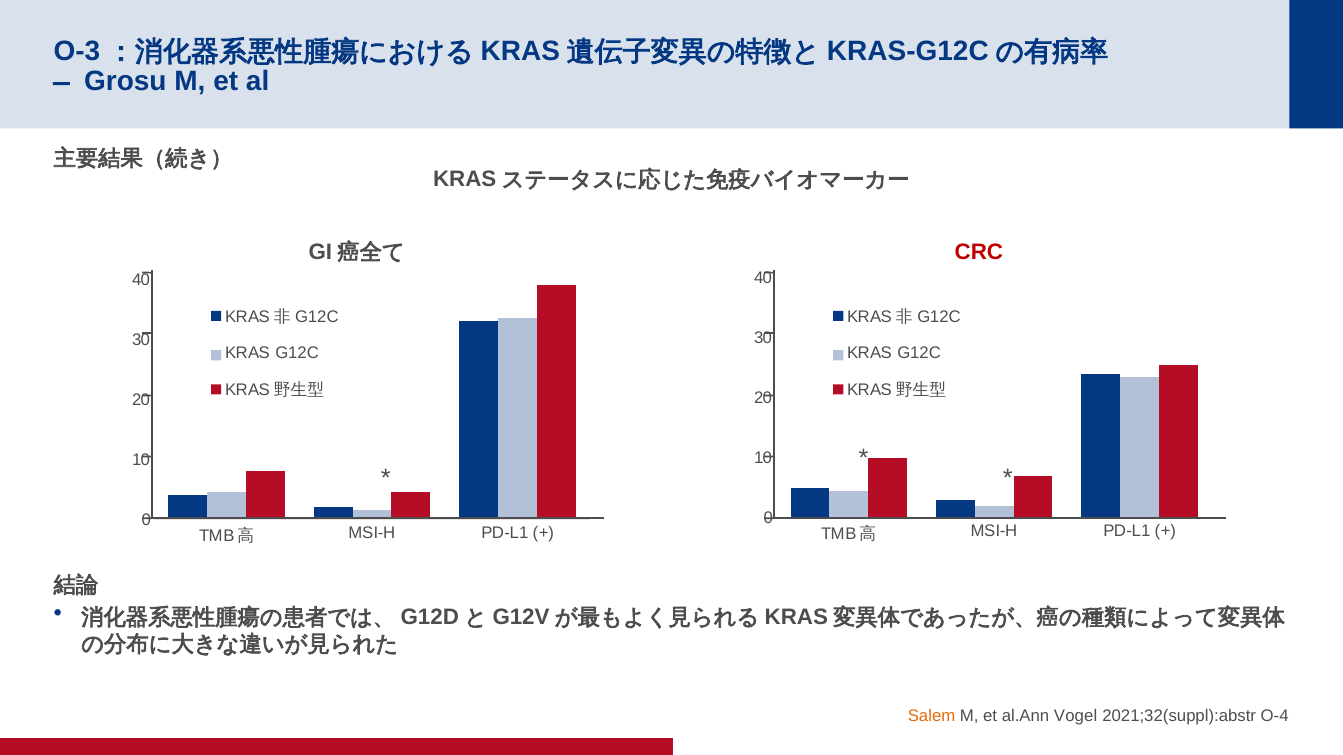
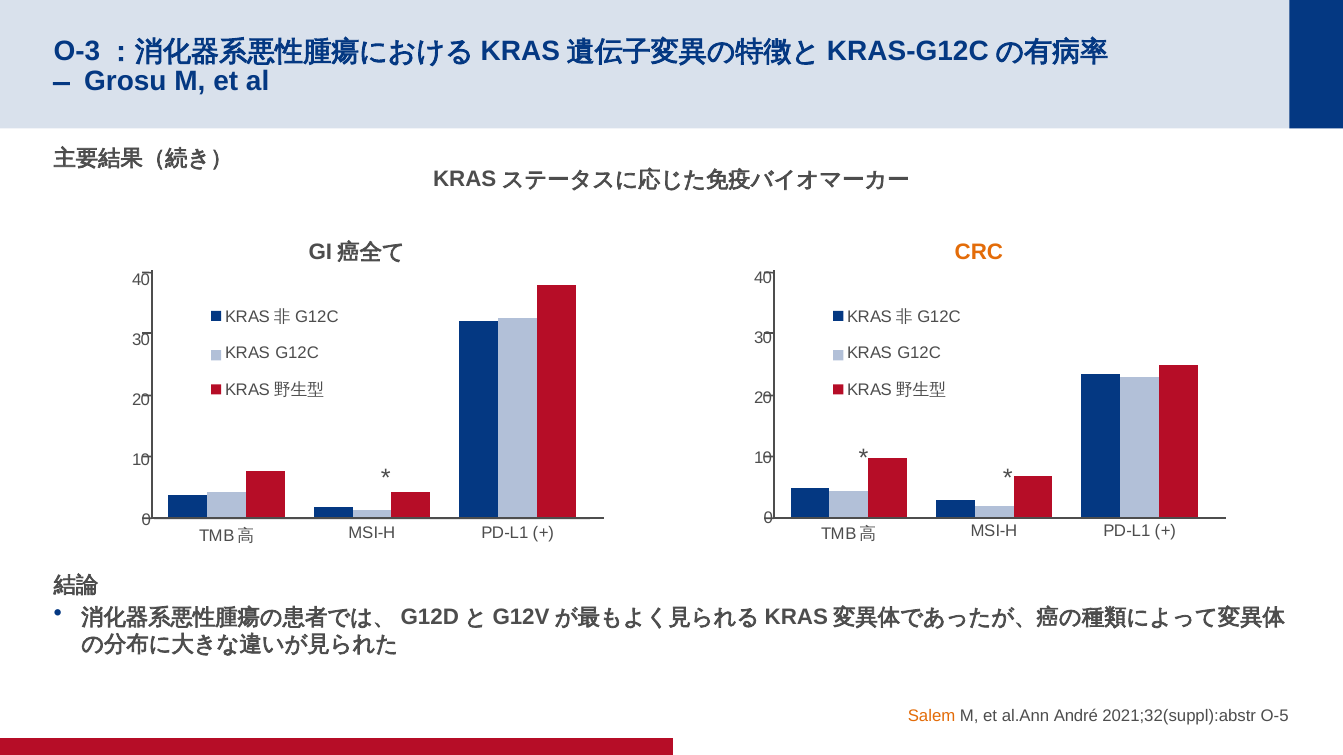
CRC colour: red -> orange
Vogel: Vogel -> André
O-4: O-4 -> O-5
